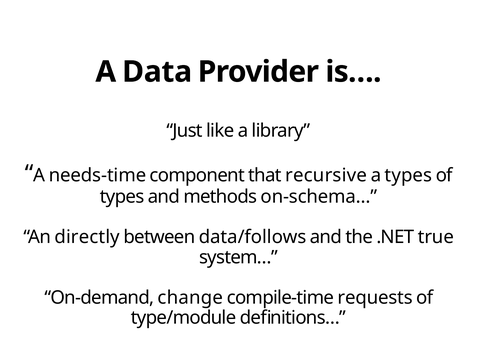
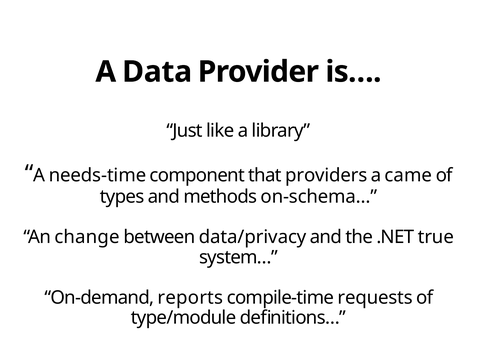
recursive: recursive -> providers
a types: types -> came
directly: directly -> change
data/follows: data/follows -> data/privacy
change: change -> reports
